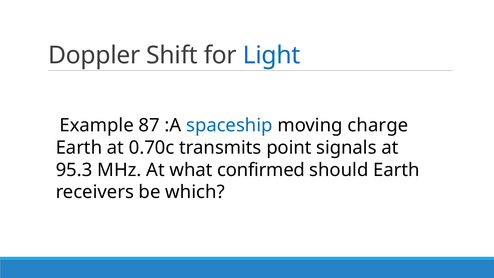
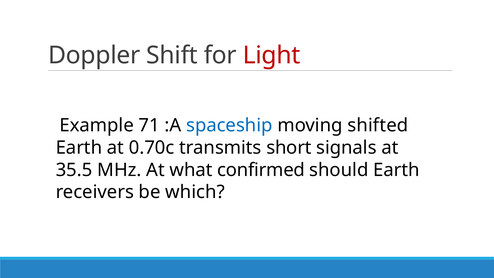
Light colour: blue -> red
87: 87 -> 71
charge: charge -> shifted
point: point -> short
95.3: 95.3 -> 35.5
